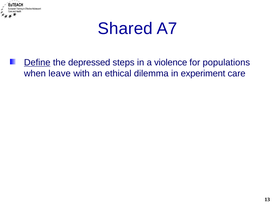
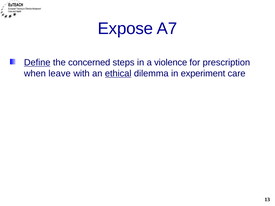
Shared: Shared -> Expose
depressed: depressed -> concerned
populations: populations -> prescription
ethical underline: none -> present
